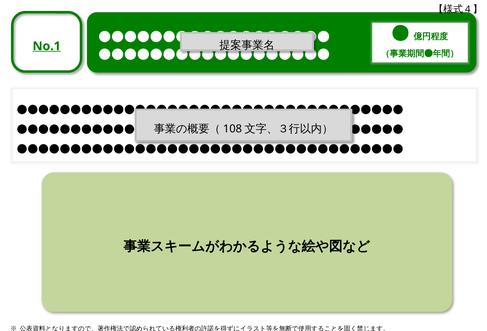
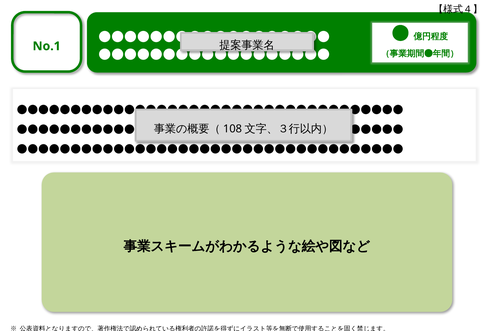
No.1 underline: present -> none
